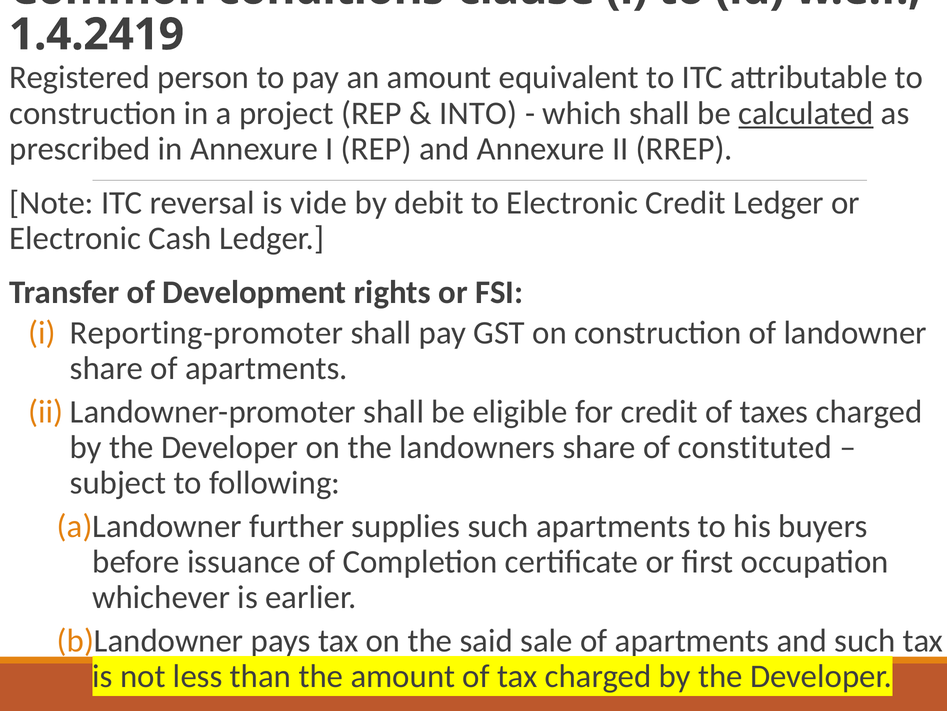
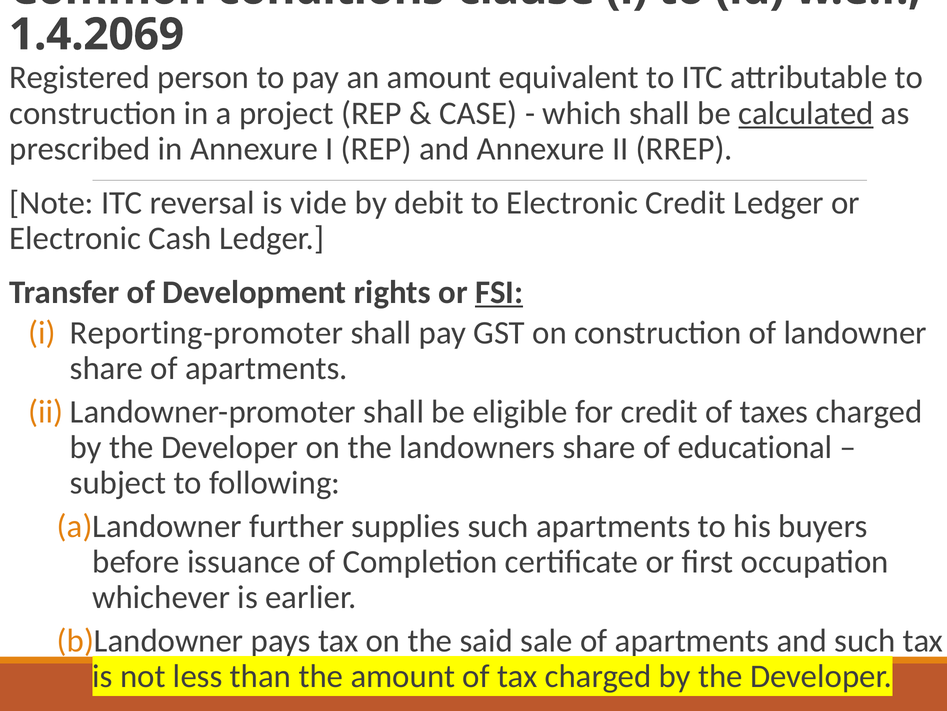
1.4.2419: 1.4.2419 -> 1.4.2069
INTO: INTO -> CASE
FSI underline: none -> present
constituted: constituted -> educational
